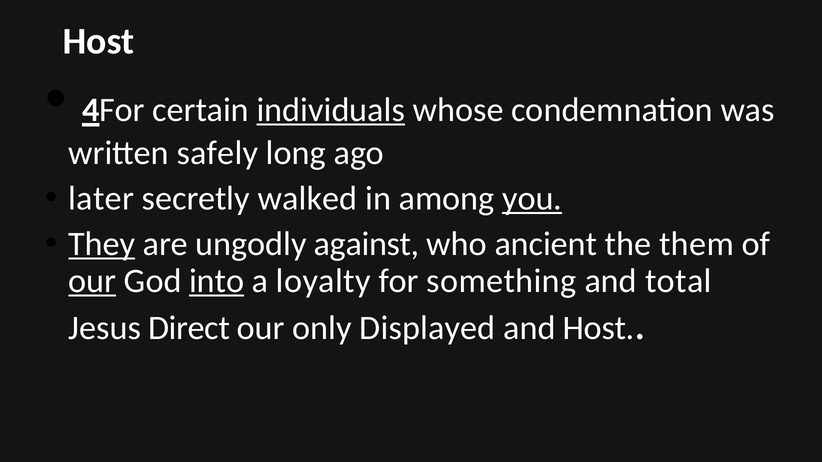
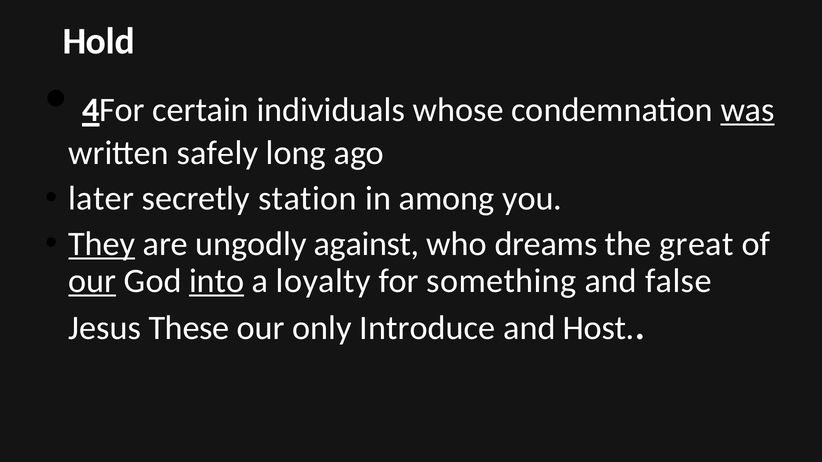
Host at (99, 41): Host -> Hold
individuals underline: present -> none
was underline: none -> present
walked: walked -> station
you underline: present -> none
ancient: ancient -> dreams
them: them -> great
total: total -> false
Direct: Direct -> These
Displayed: Displayed -> Introduce
